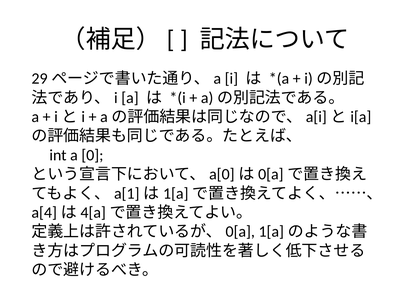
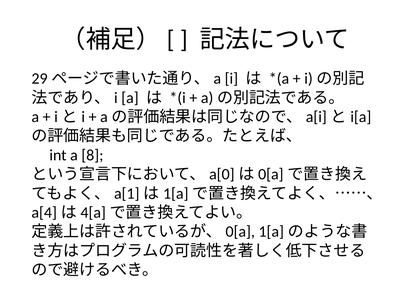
0: 0 -> 8
